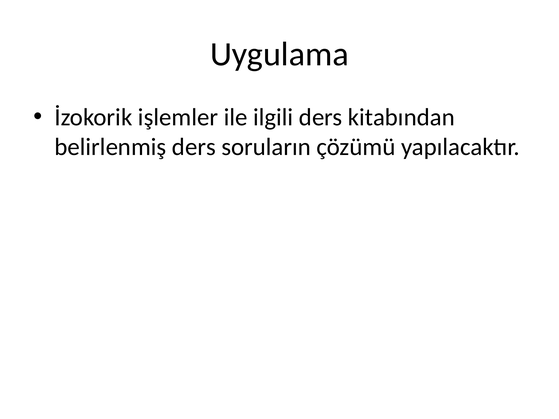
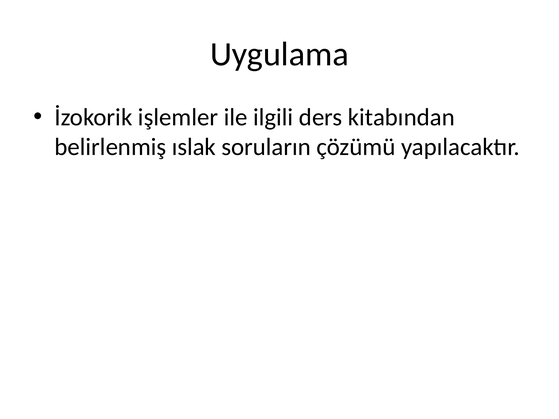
belirlenmiş ders: ders -> ıslak
